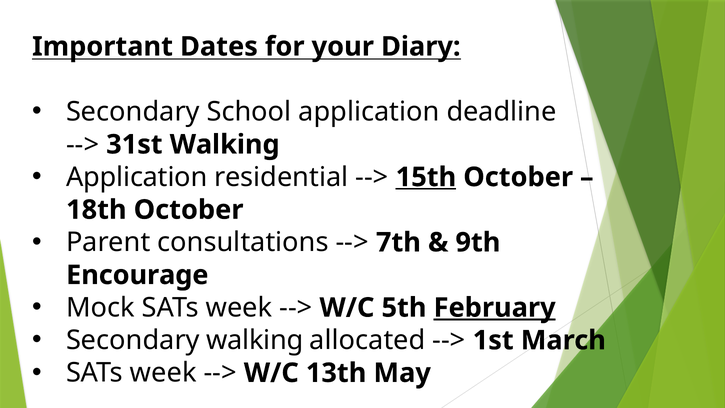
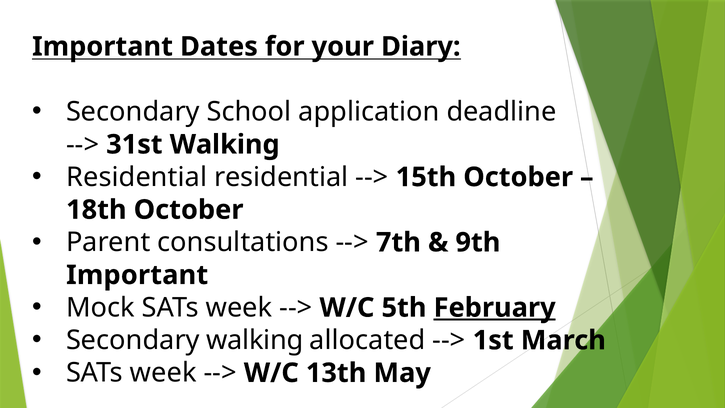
Application at (137, 177): Application -> Residential
15th underline: present -> none
Encourage at (137, 275): Encourage -> Important
